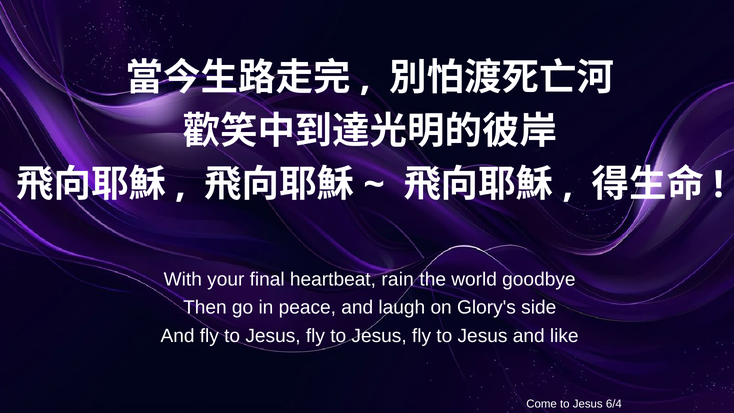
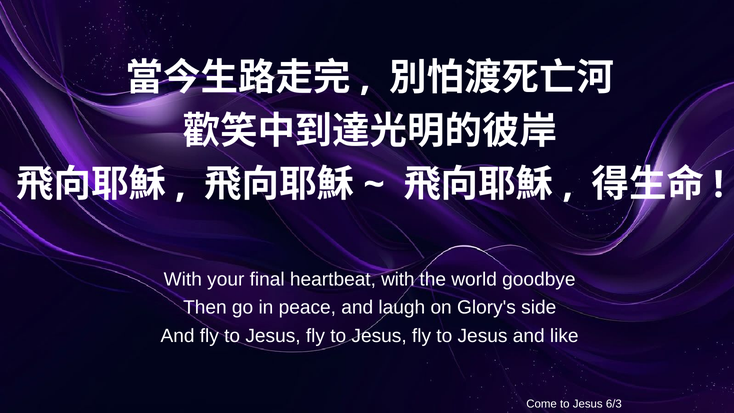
heartbeat rain: rain -> with
6/4: 6/4 -> 6/3
